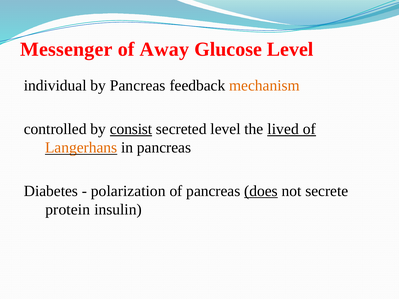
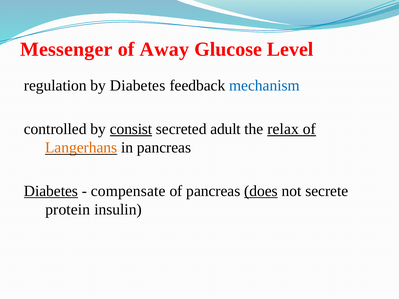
individual: individual -> regulation
by Pancreas: Pancreas -> Diabetes
mechanism colour: orange -> blue
secreted level: level -> adult
lived: lived -> relax
Diabetes at (51, 191) underline: none -> present
polarization: polarization -> compensate
